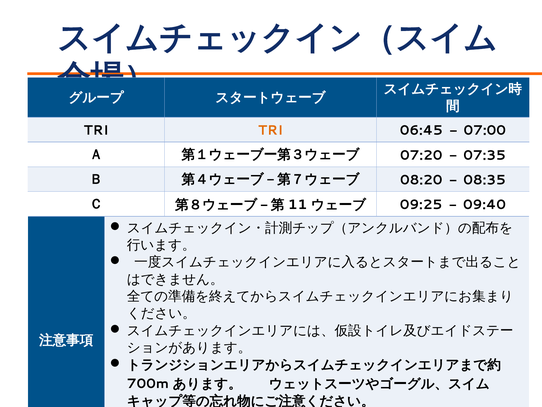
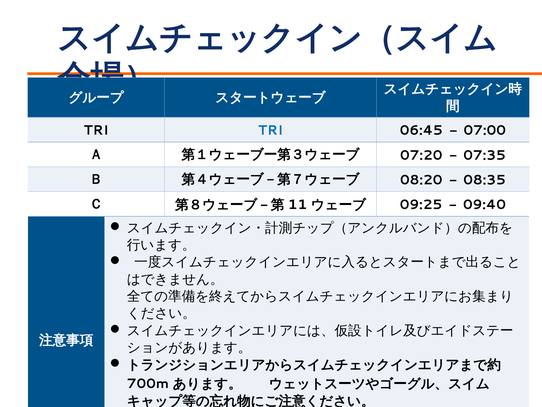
TRI at (271, 130) colour: orange -> blue
